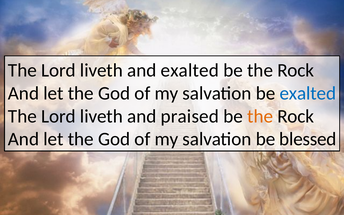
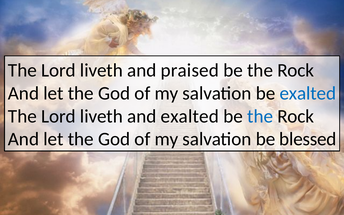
and exalted: exalted -> praised
and praised: praised -> exalted
the at (260, 116) colour: orange -> blue
